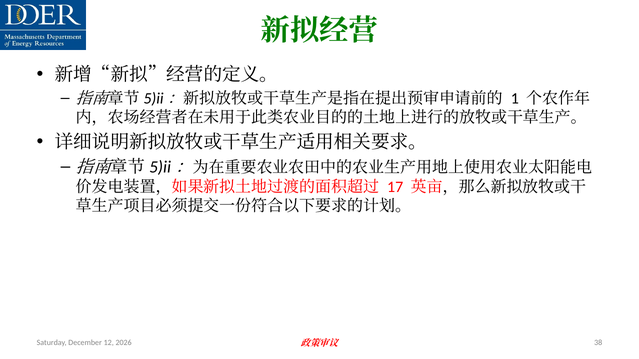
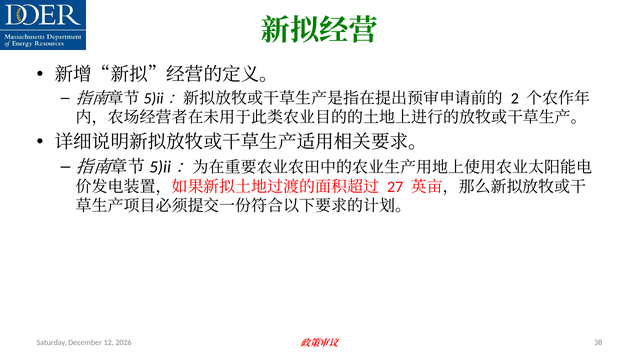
1: 1 -> 2
17: 17 -> 27
